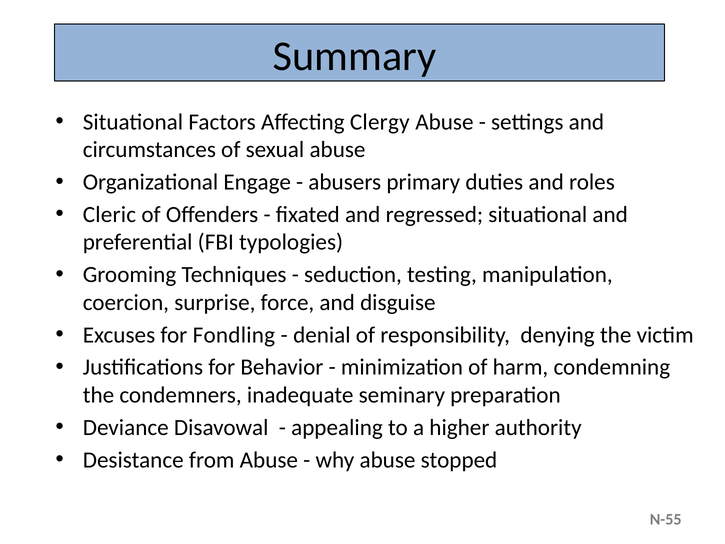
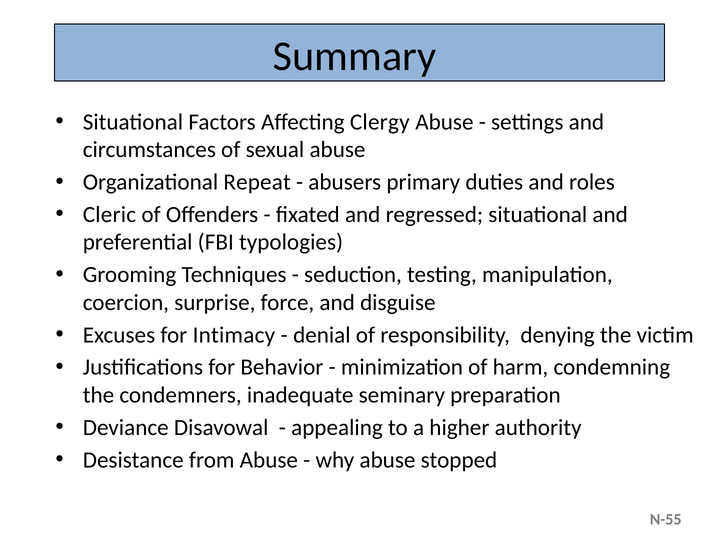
Engage: Engage -> Repeat
Fondling: Fondling -> Intimacy
